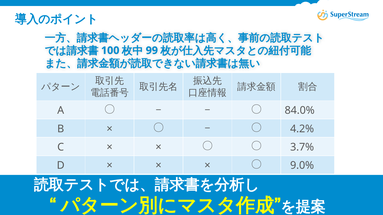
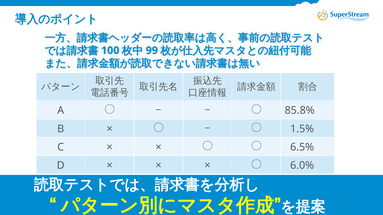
84.0%: 84.0% -> 85.8%
4.2%: 4.2% -> 1.5%
3.7%: 3.7% -> 6.5%
9.0%: 9.0% -> 6.0%
